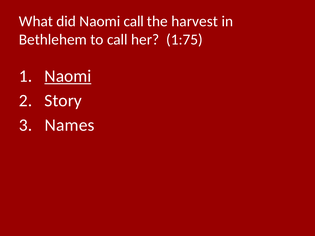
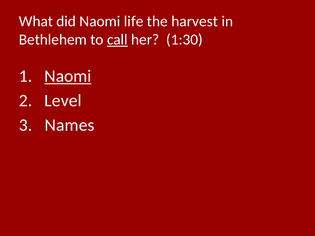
Naomi call: call -> life
call at (117, 40) underline: none -> present
1:75: 1:75 -> 1:30
Story: Story -> Level
